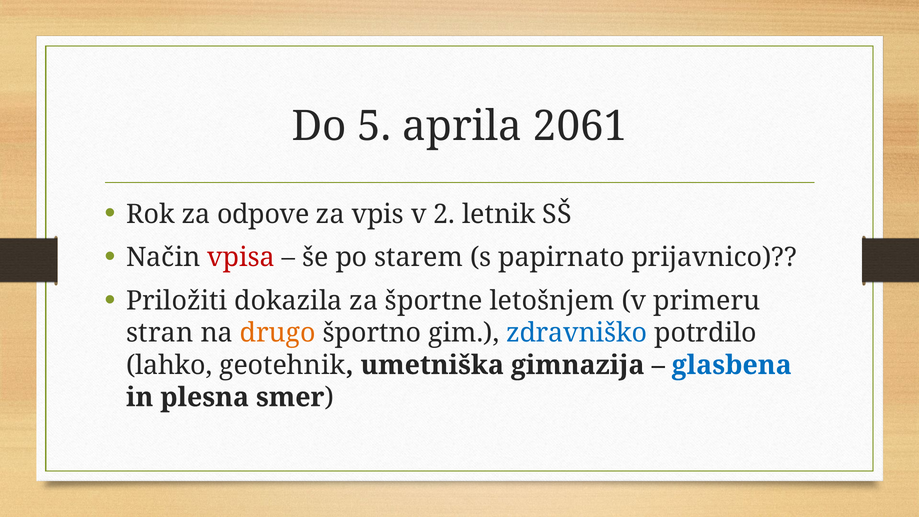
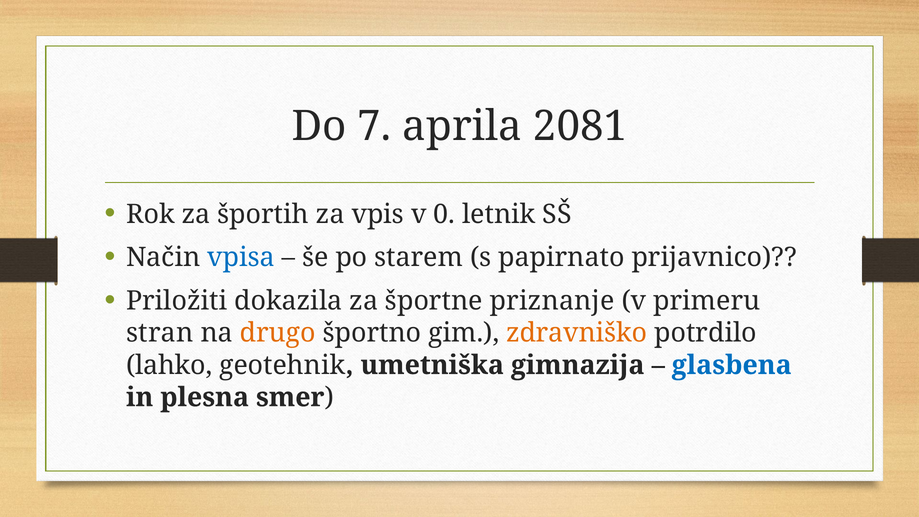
5: 5 -> 7
2061: 2061 -> 2081
odpove: odpove -> športih
2: 2 -> 0
vpisa colour: red -> blue
letošnjem: letošnjem -> priznanje
zdravniško colour: blue -> orange
